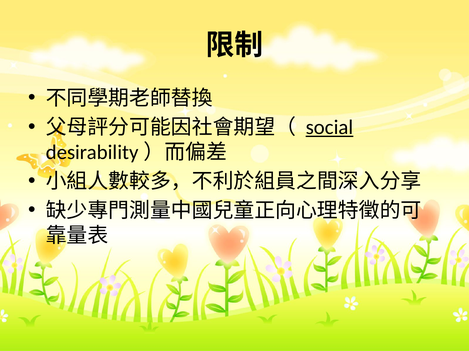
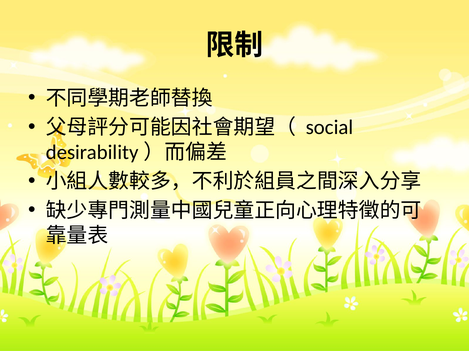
social underline: present -> none
